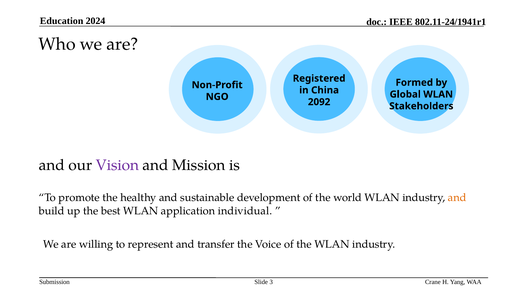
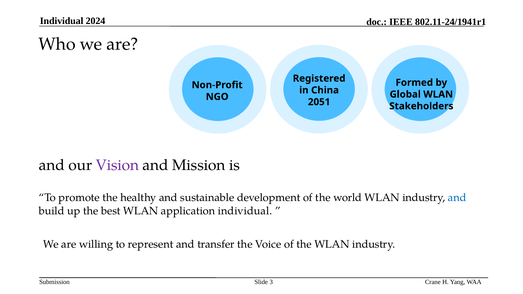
Education at (62, 21): Education -> Individual
2092: 2092 -> 2051
and at (457, 198) colour: orange -> blue
